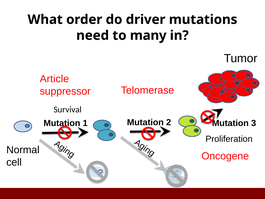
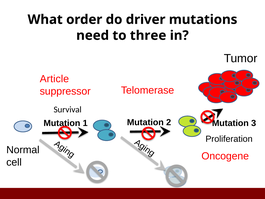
many: many -> three
